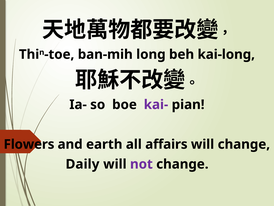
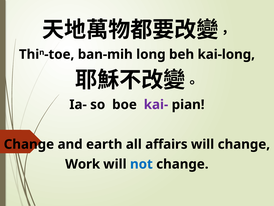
Flowers at (29, 144): Flowers -> Change
Daily: Daily -> Work
not colour: purple -> blue
